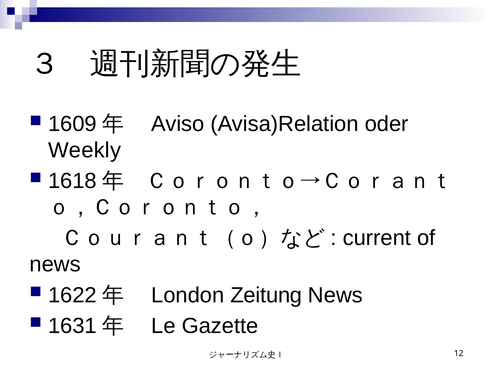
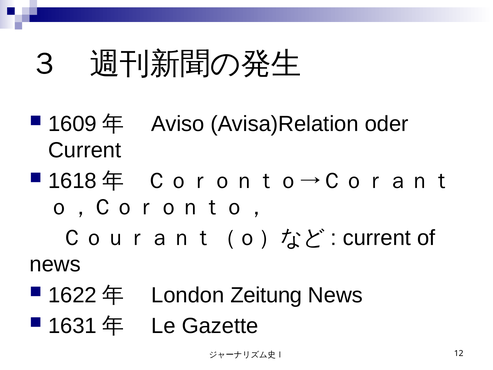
Weekly at (85, 150): Weekly -> Current
